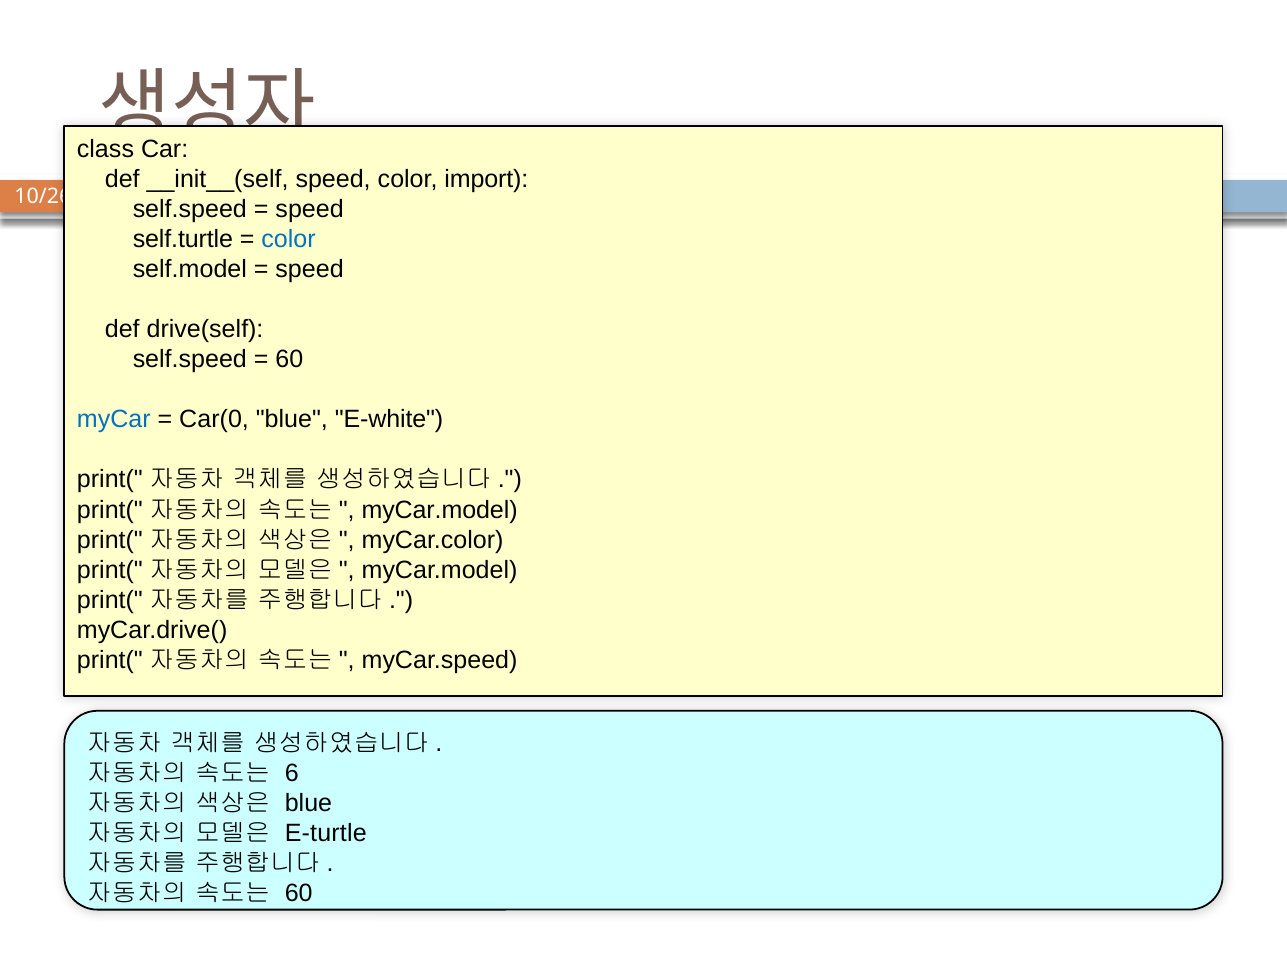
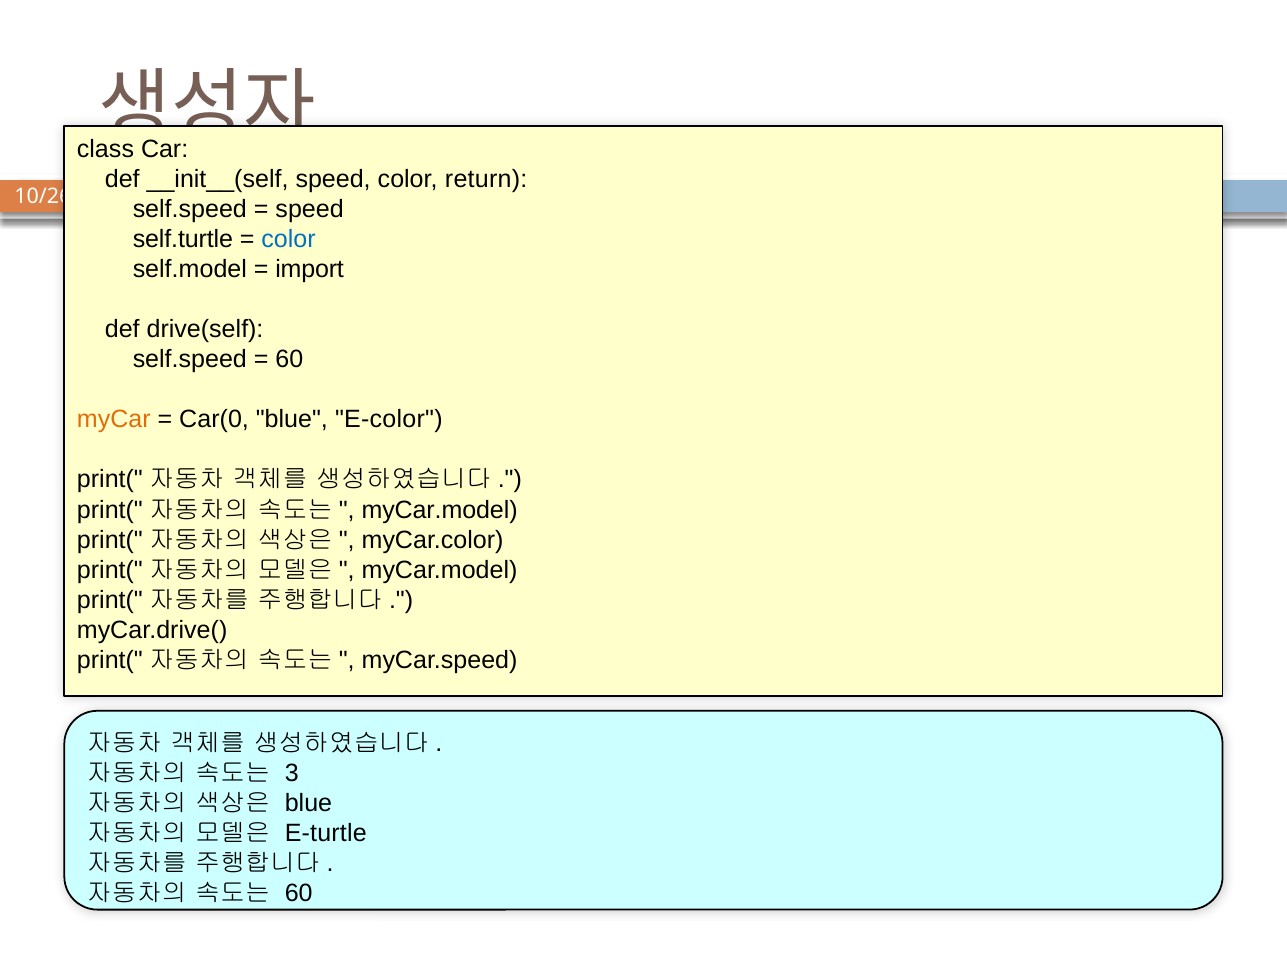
import: import -> return
speed at (310, 270): speed -> import
myCar colour: blue -> orange
E-white: E-white -> E-color
6: 6 -> 3
